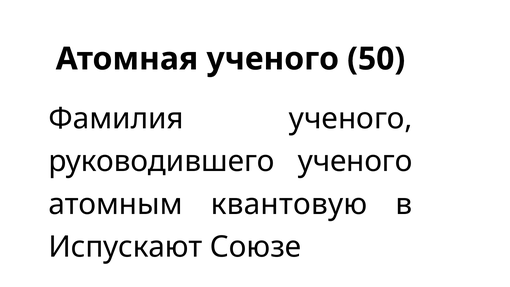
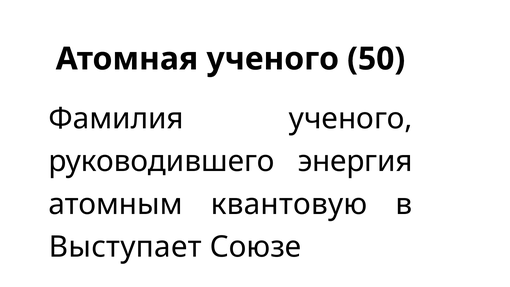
руководившего ученого: ученого -> энергия
Испускают: Испускают -> Выступает
